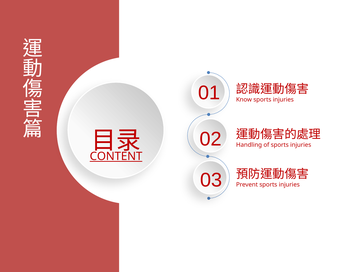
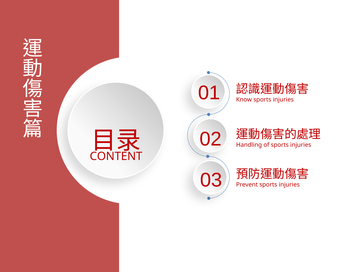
CONTENT underline: present -> none
